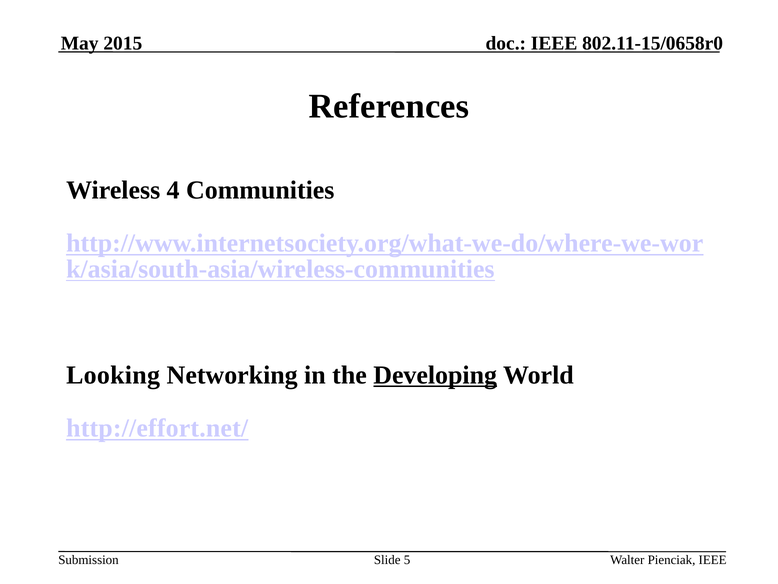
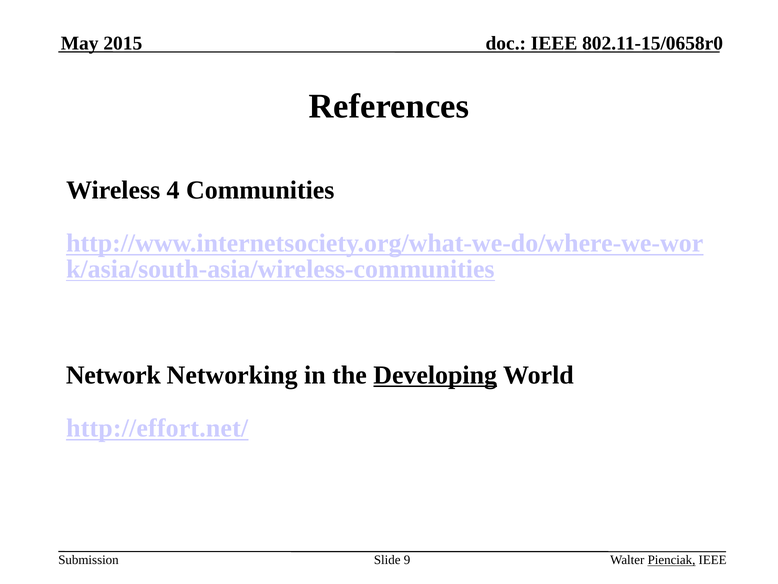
Looking: Looking -> Network
5: 5 -> 9
Pienciak underline: none -> present
